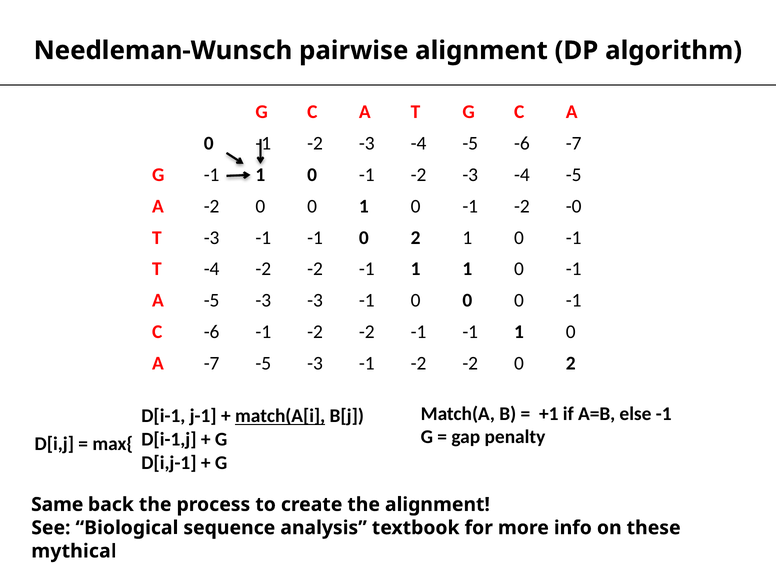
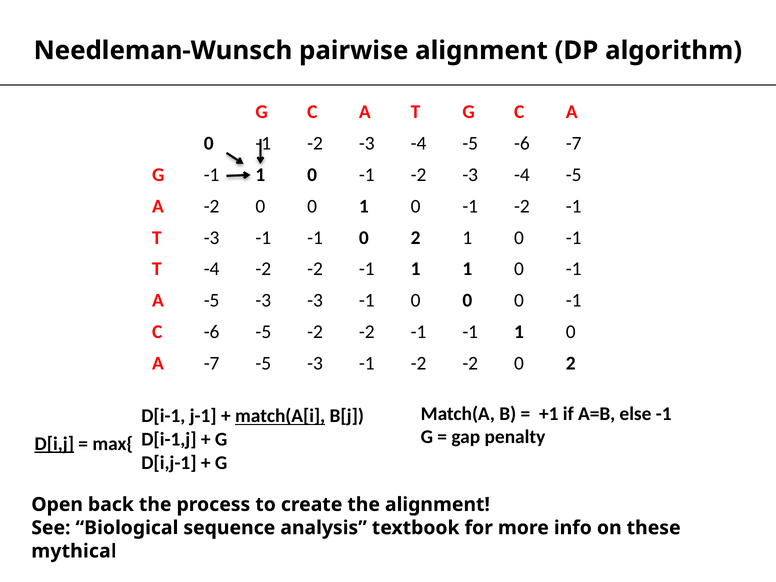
-1 -2 -0: -0 -> -1
-6 -1: -1 -> -5
D[i,j underline: none -> present
Same: Same -> Open
